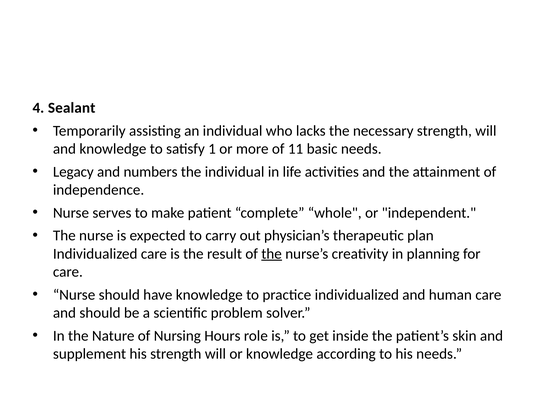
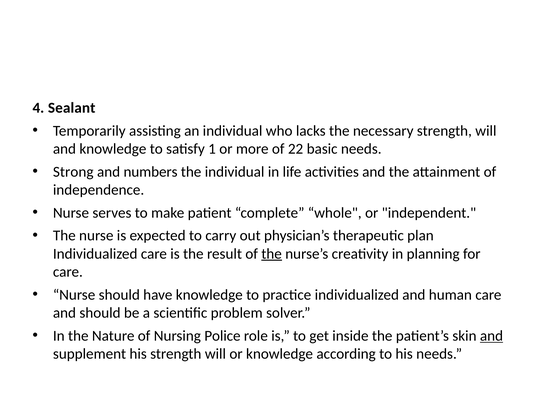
11: 11 -> 22
Legacy: Legacy -> Strong
Hours: Hours -> Police
and at (492, 336) underline: none -> present
